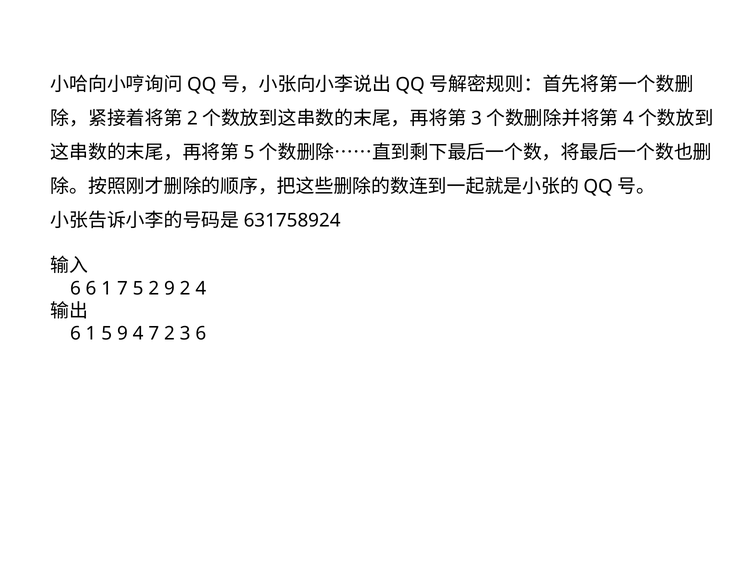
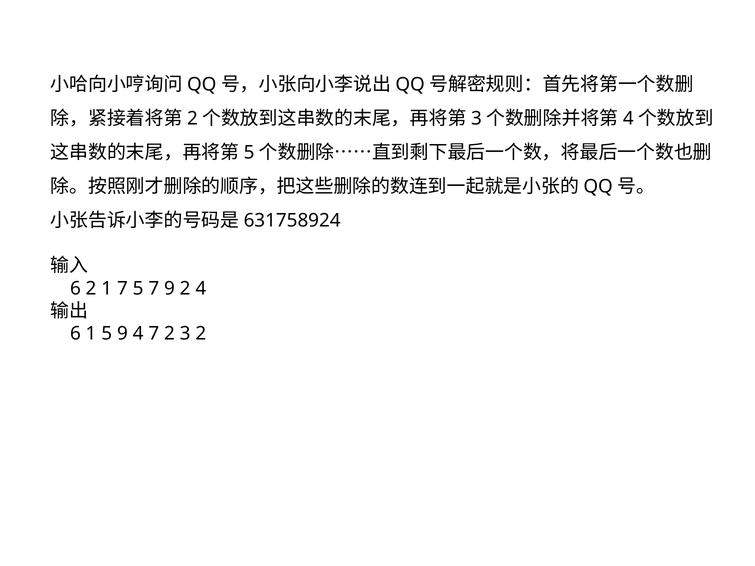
6 6: 6 -> 2
5 2: 2 -> 7
3 6: 6 -> 2
